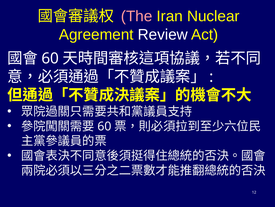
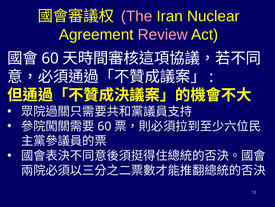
Review colour: white -> pink
